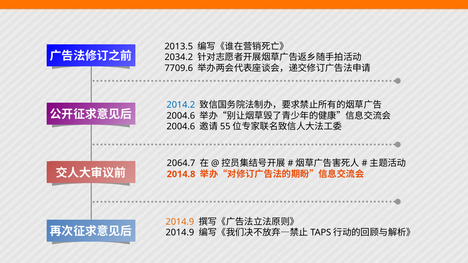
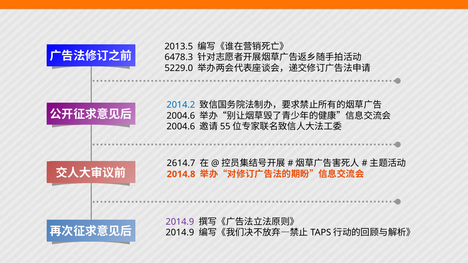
2034.2: 2034.2 -> 6478.3
7709.6: 7709.6 -> 5229.0
2064.7: 2064.7 -> 2614.7
2014.9 at (180, 222) colour: orange -> purple
